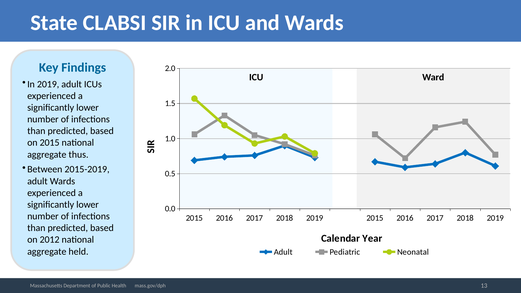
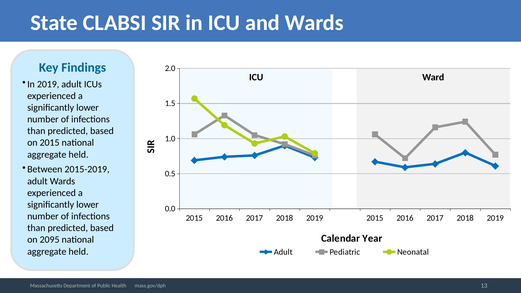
thus at (79, 155): thus -> held
2012: 2012 -> 2095
